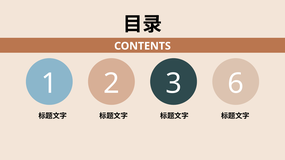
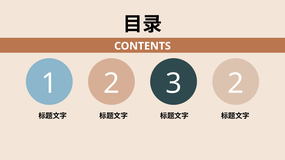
2 6: 6 -> 2
